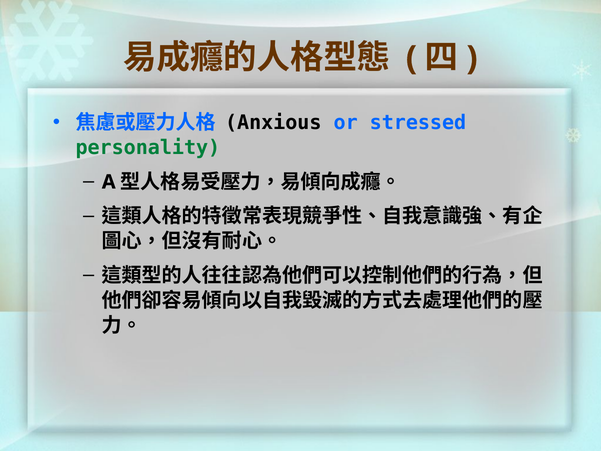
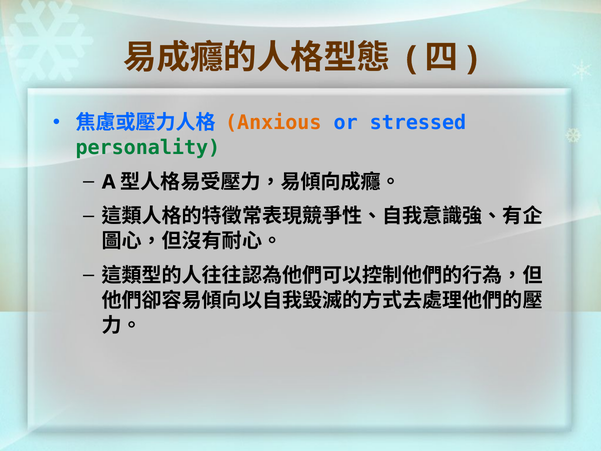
Anxious colour: black -> orange
